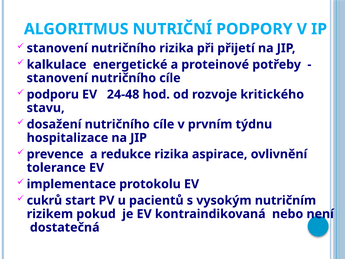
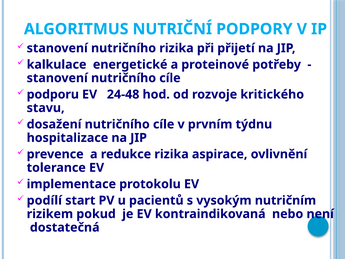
cukrů: cukrů -> podílí
